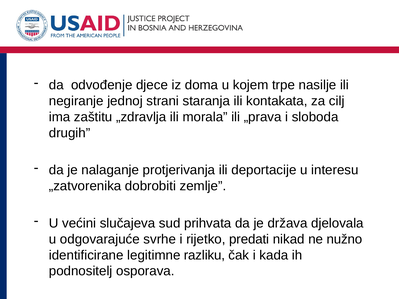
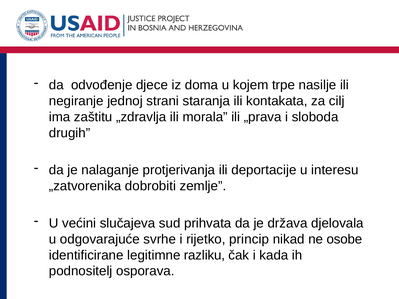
predati: predati -> princip
nužno: nužno -> osobe
